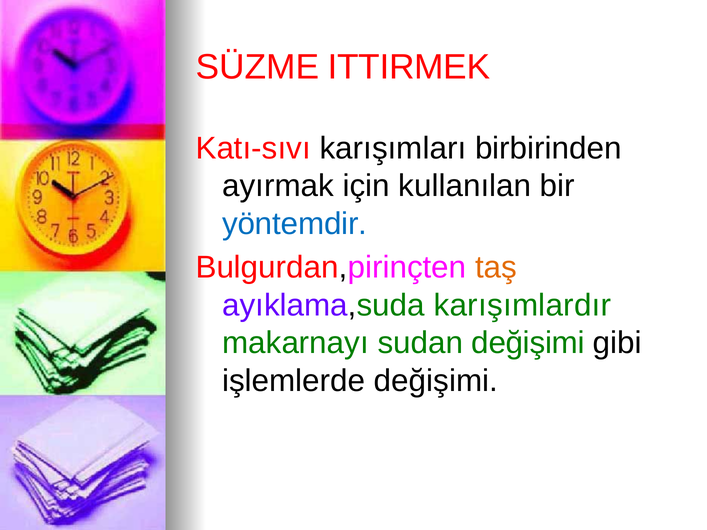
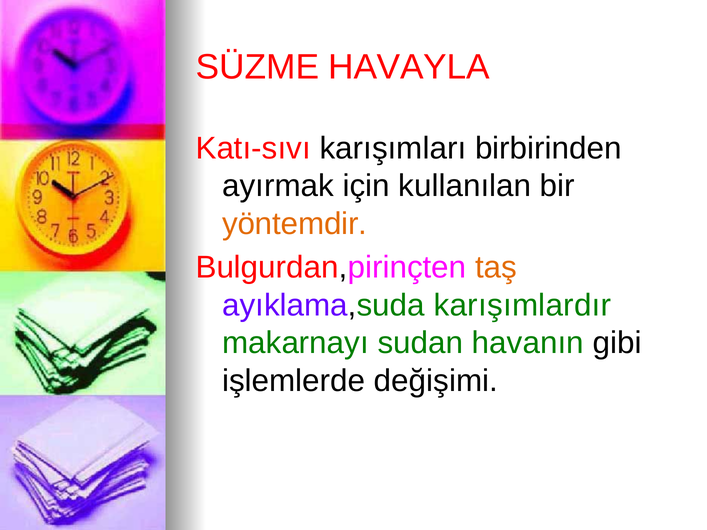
ITTIRMEK: ITTIRMEK -> HAVAYLA
yöntemdir colour: blue -> orange
sudan değişimi: değişimi -> havanın
